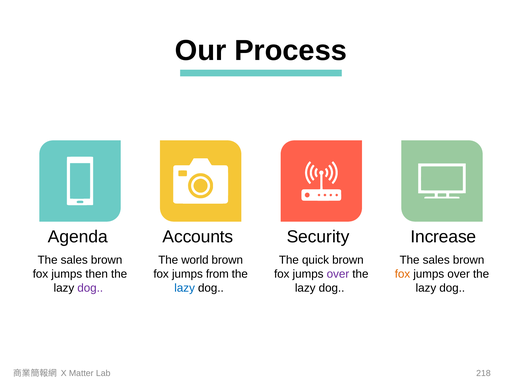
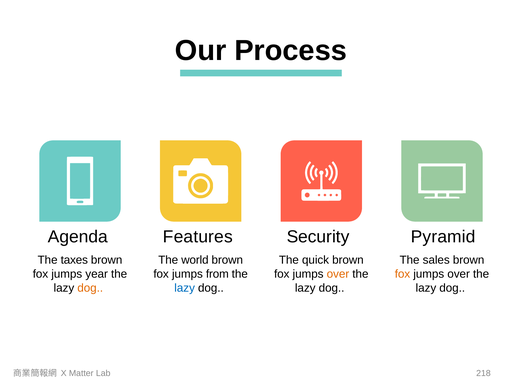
Accounts: Accounts -> Features
Increase: Increase -> Pyramid
sales at (74, 260): sales -> taxes
then: then -> year
over at (338, 274) colour: purple -> orange
dog at (90, 288) colour: purple -> orange
